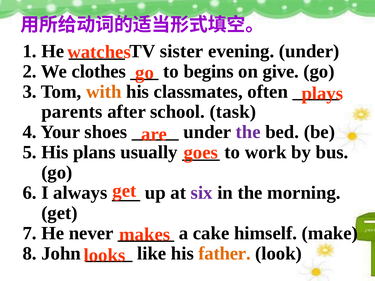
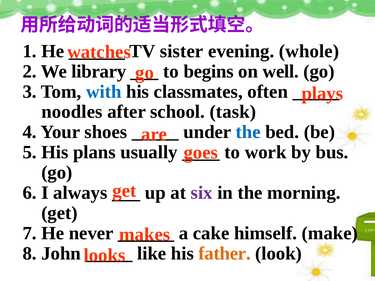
evening under: under -> whole
clothes: clothes -> library
give: give -> well
with colour: orange -> blue
parents: parents -> noodles
the at (248, 132) colour: purple -> blue
